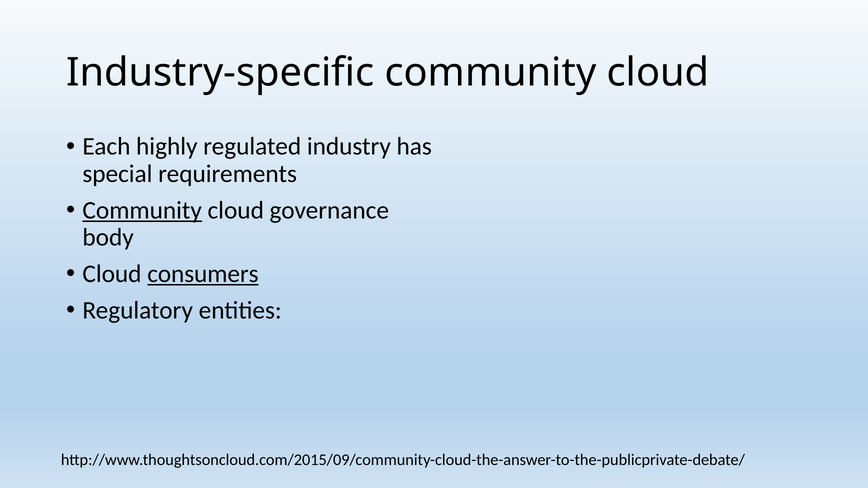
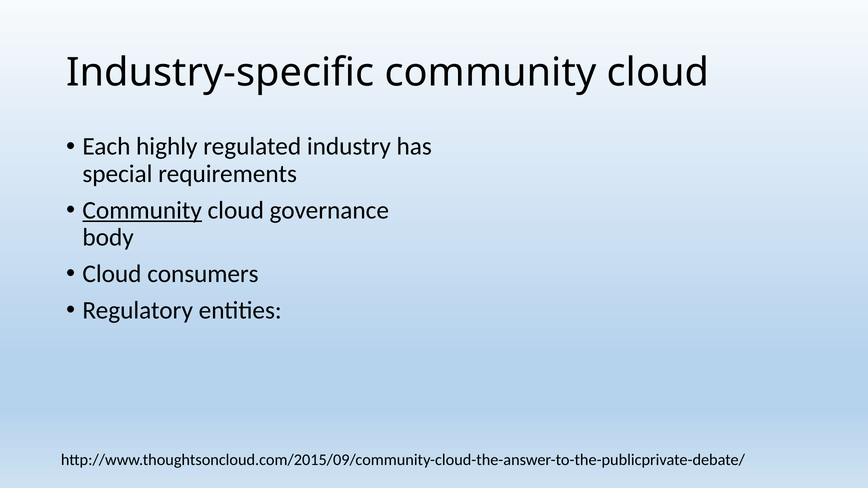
consumers underline: present -> none
